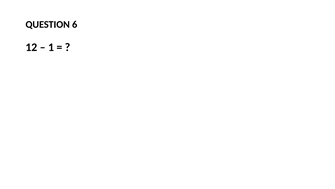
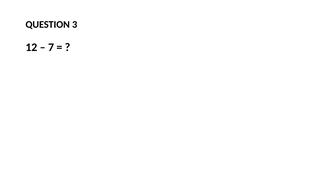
6: 6 -> 3
1: 1 -> 7
